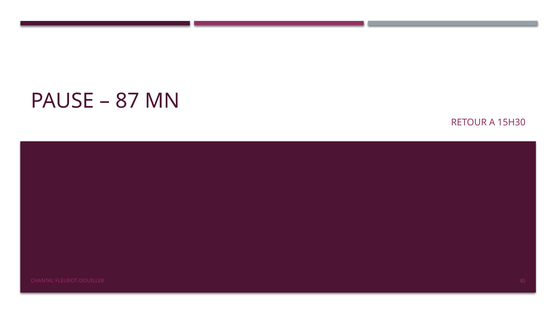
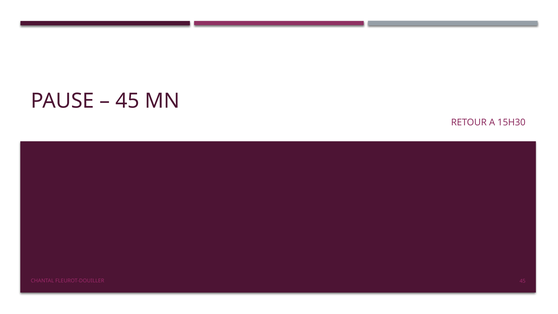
87 at (127, 101): 87 -> 45
